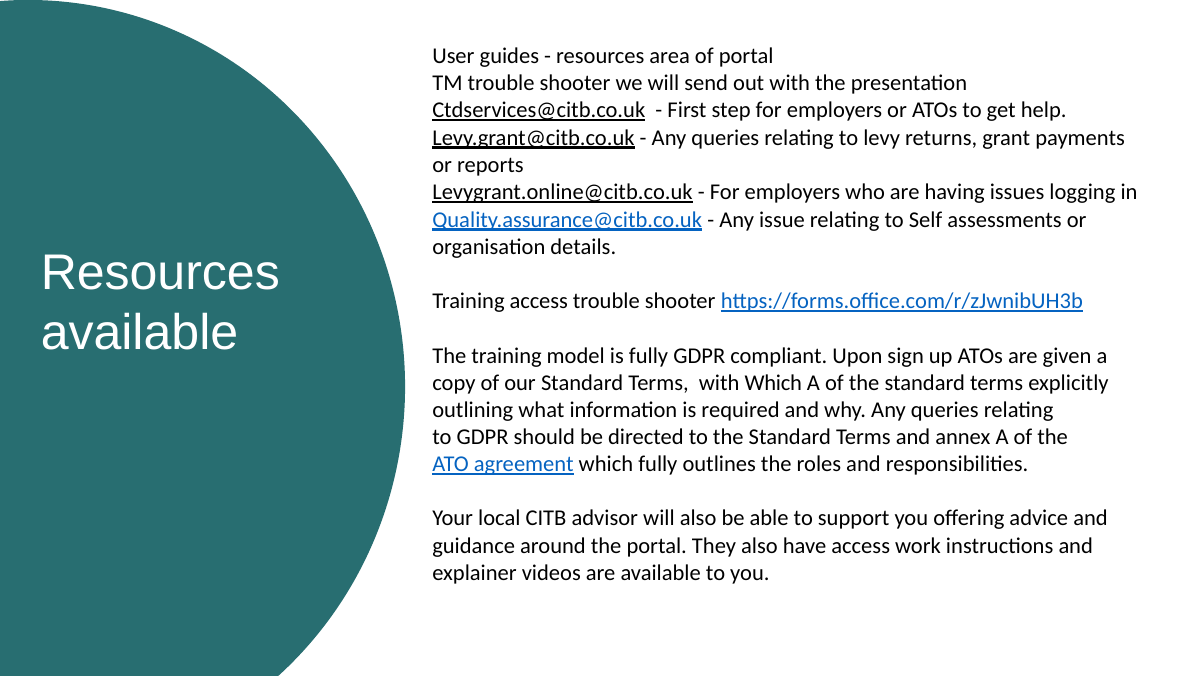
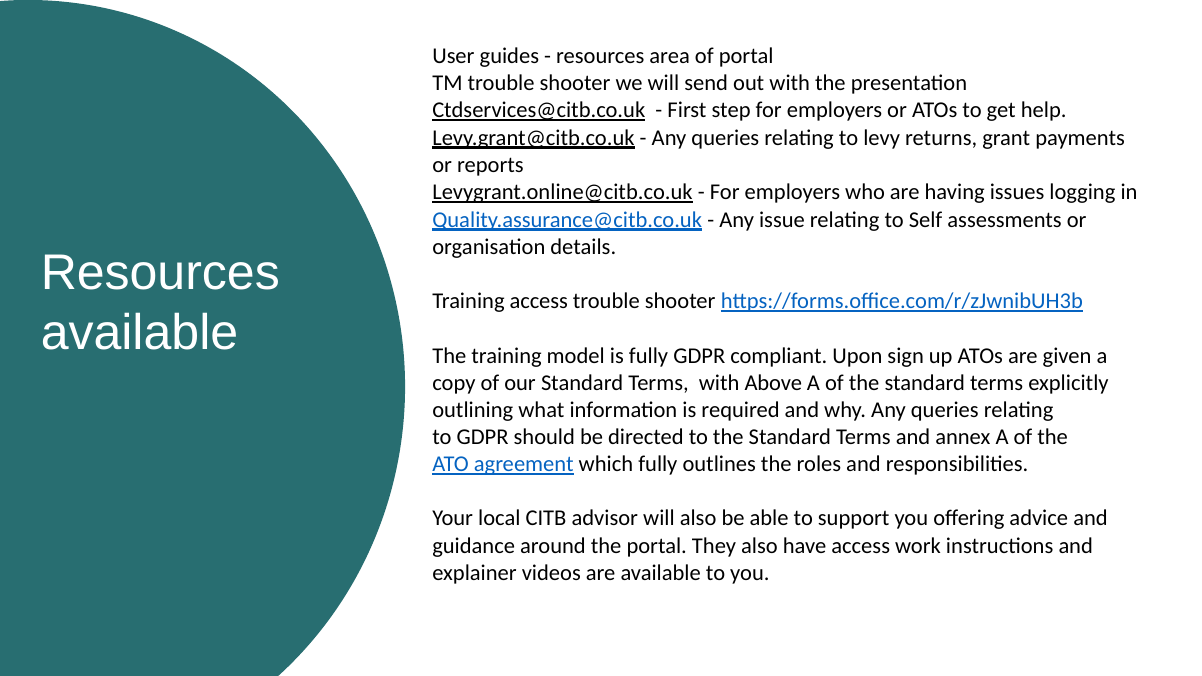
Which at (773, 383): Which -> Above
